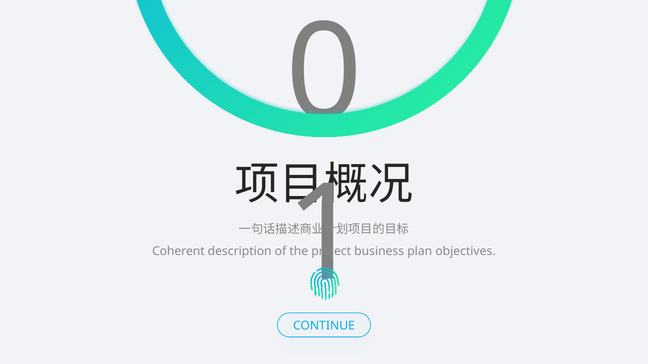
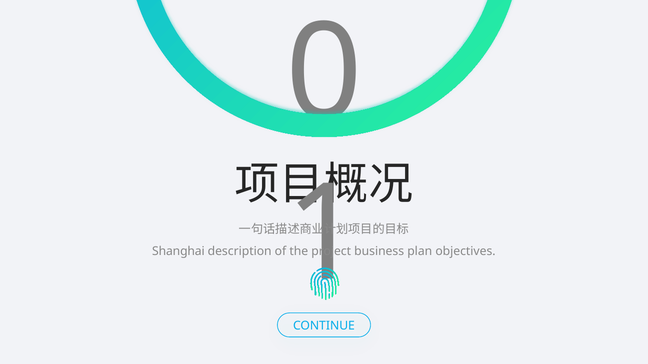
Coherent: Coherent -> Shanghai
